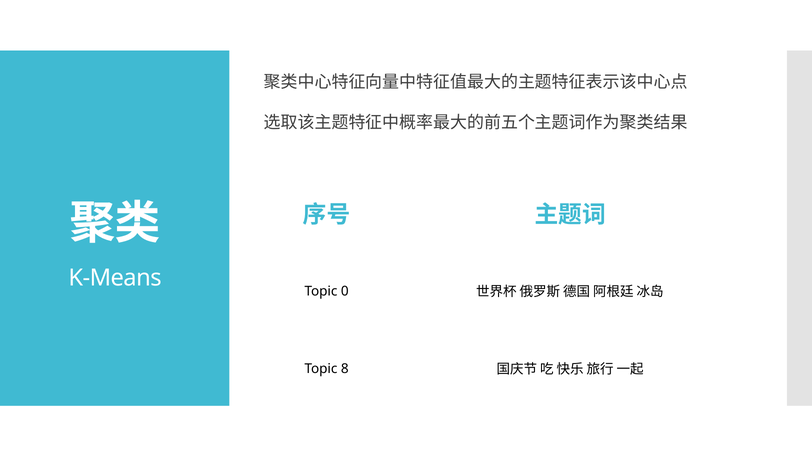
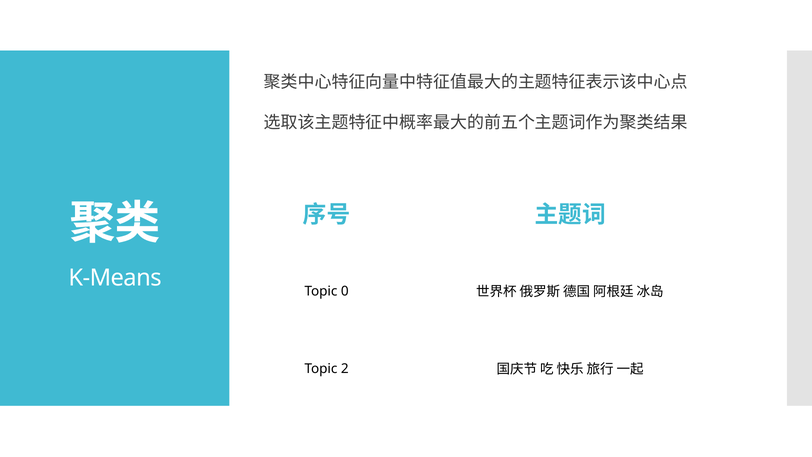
8: 8 -> 2
